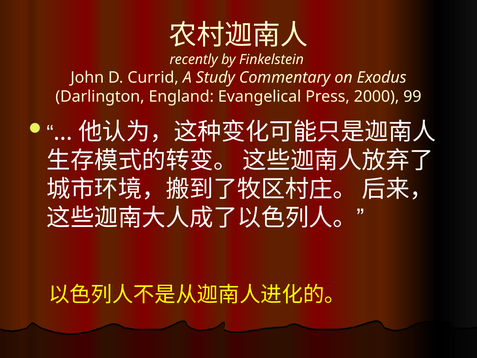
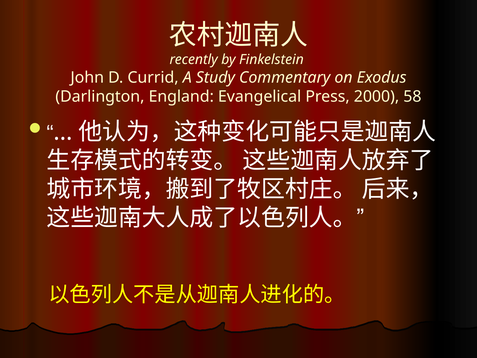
99: 99 -> 58
